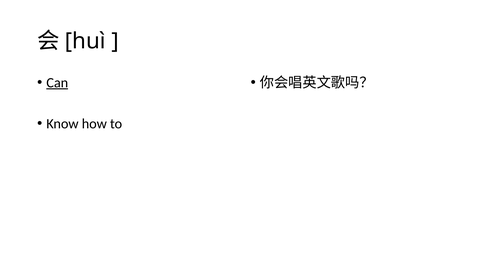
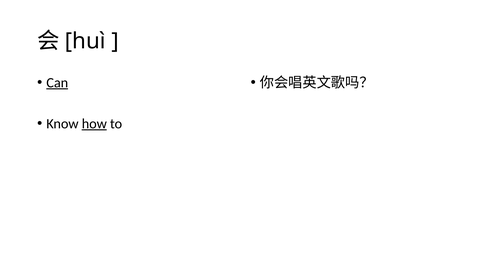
how underline: none -> present
